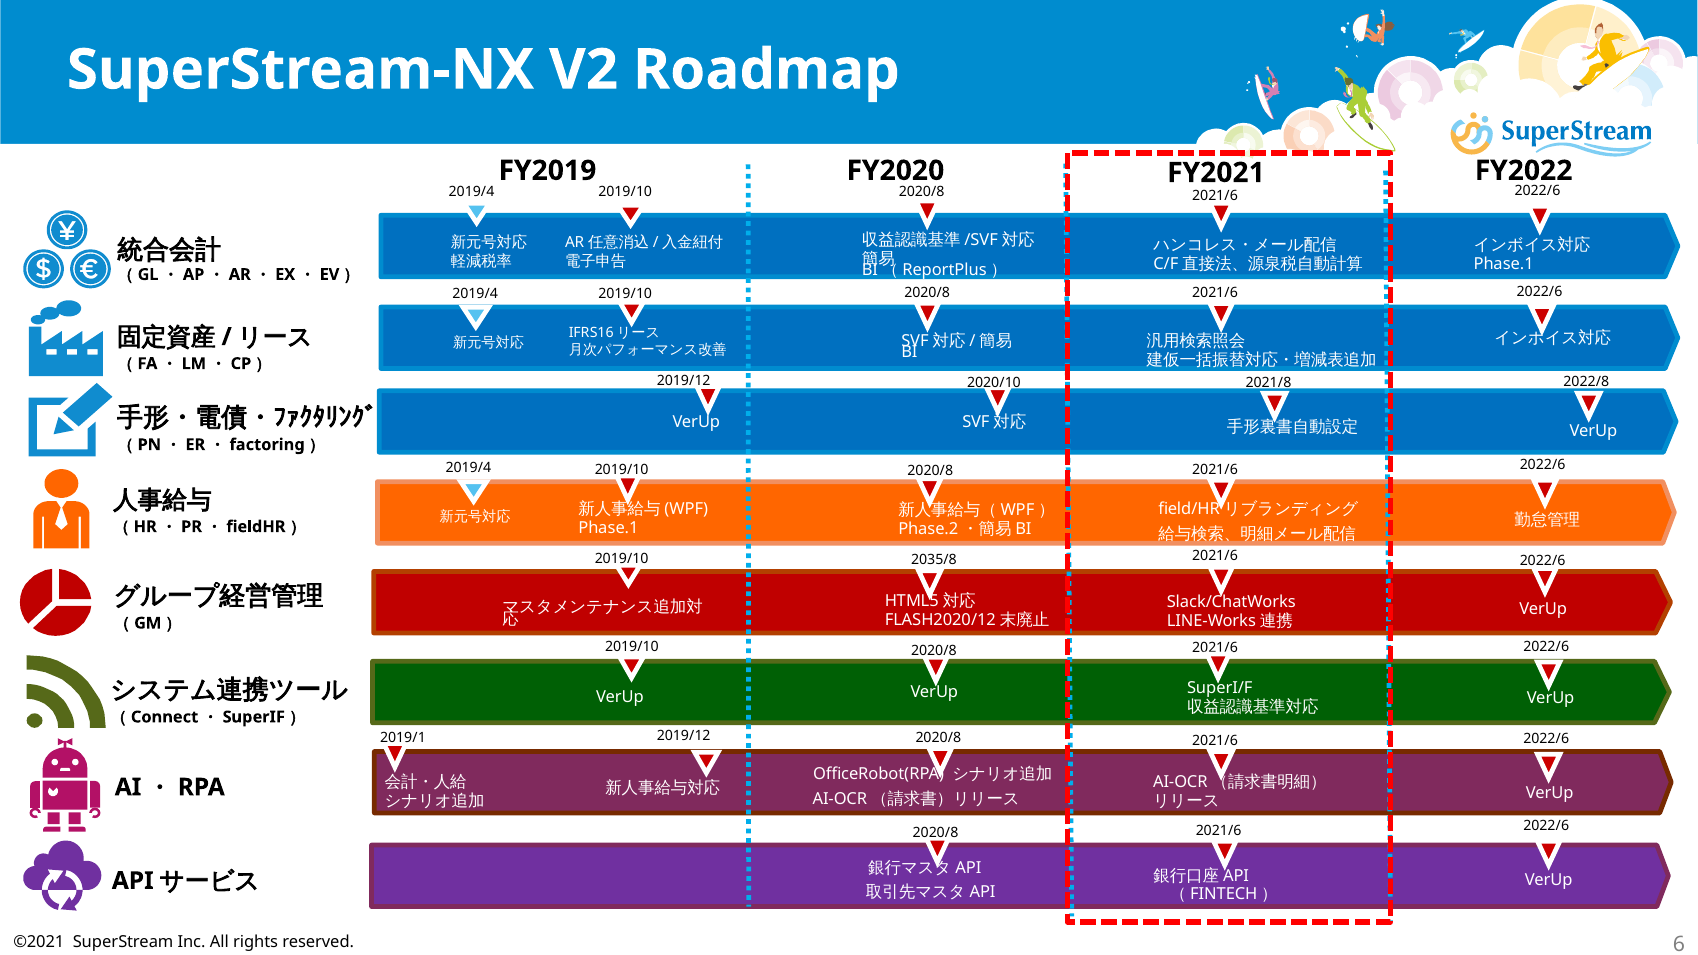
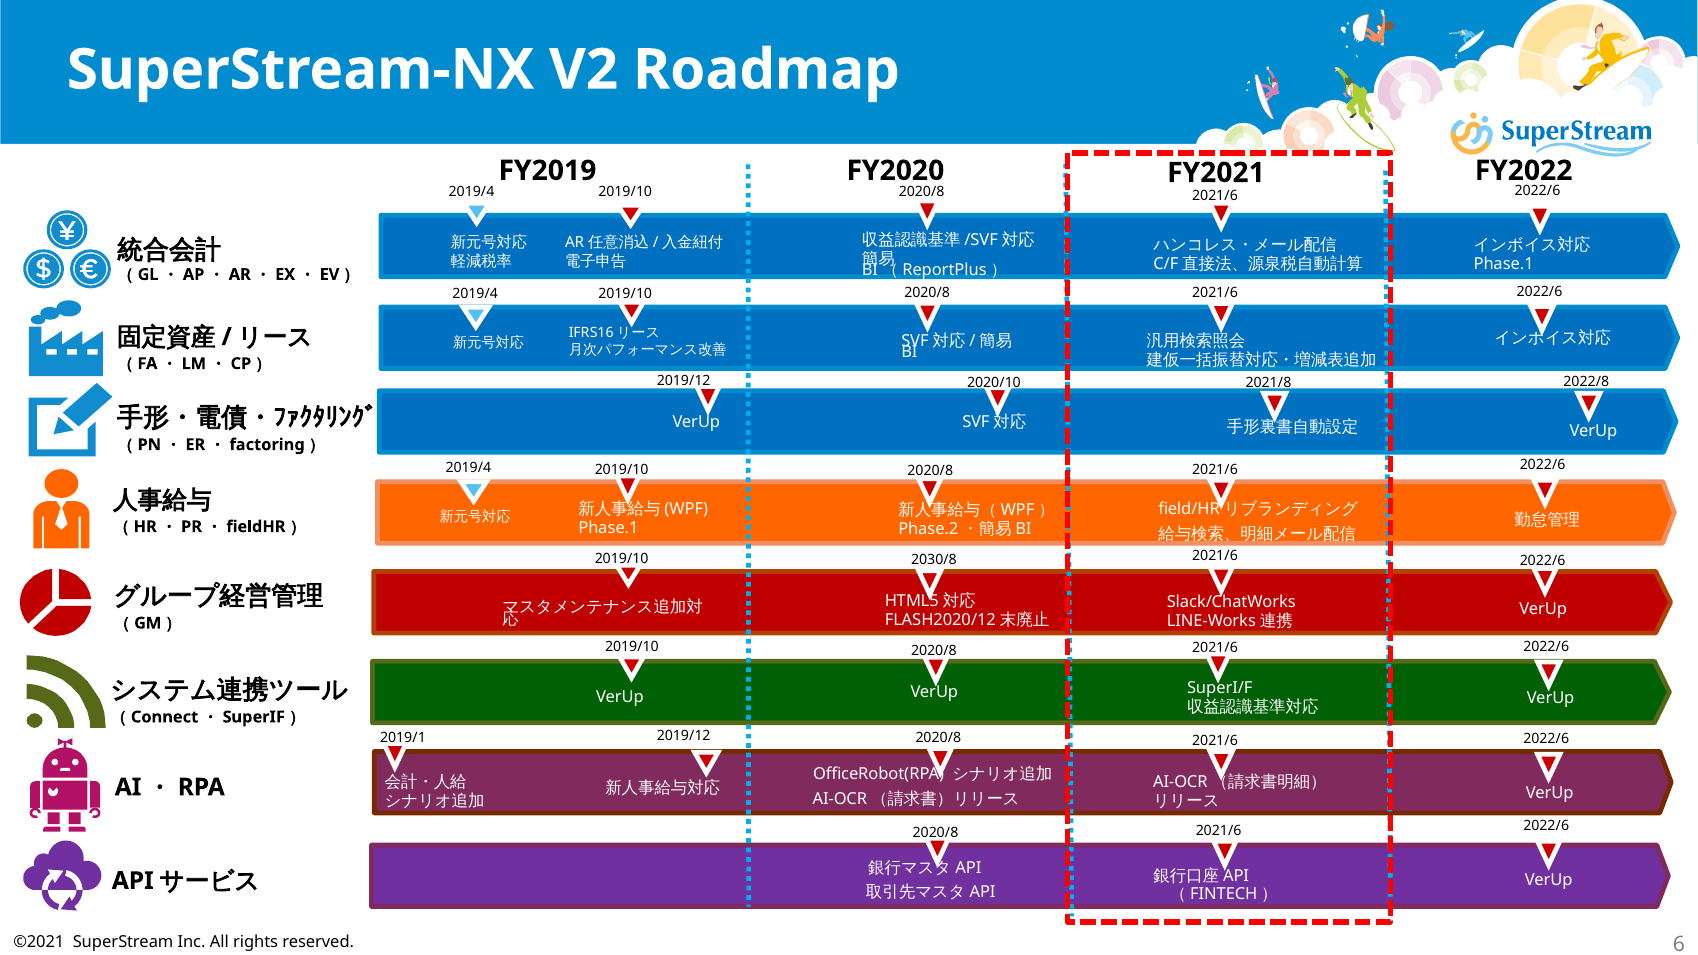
2035/8: 2035/8 -> 2030/8
